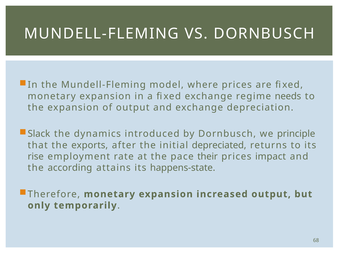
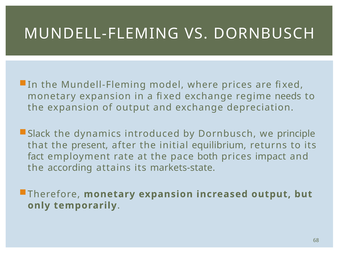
exports: exports -> present
depreciated: depreciated -> equilibrium
rise: rise -> fact
their: their -> both
happens-state: happens-state -> markets-state
